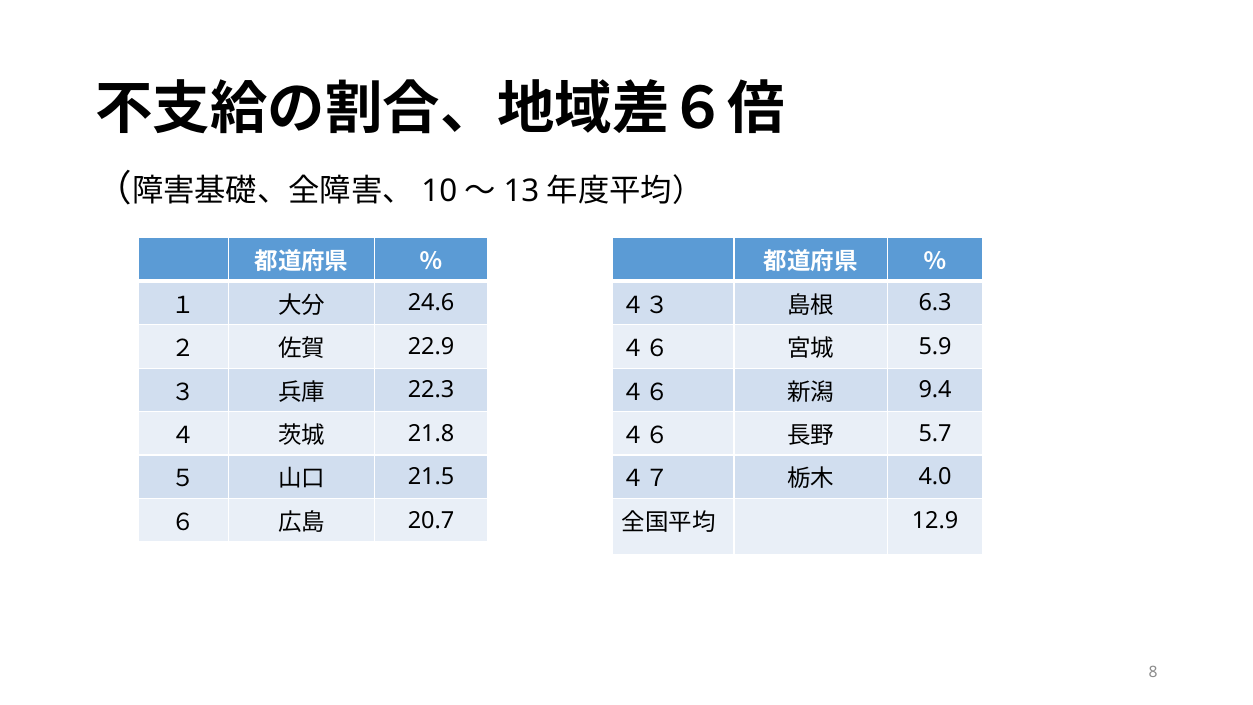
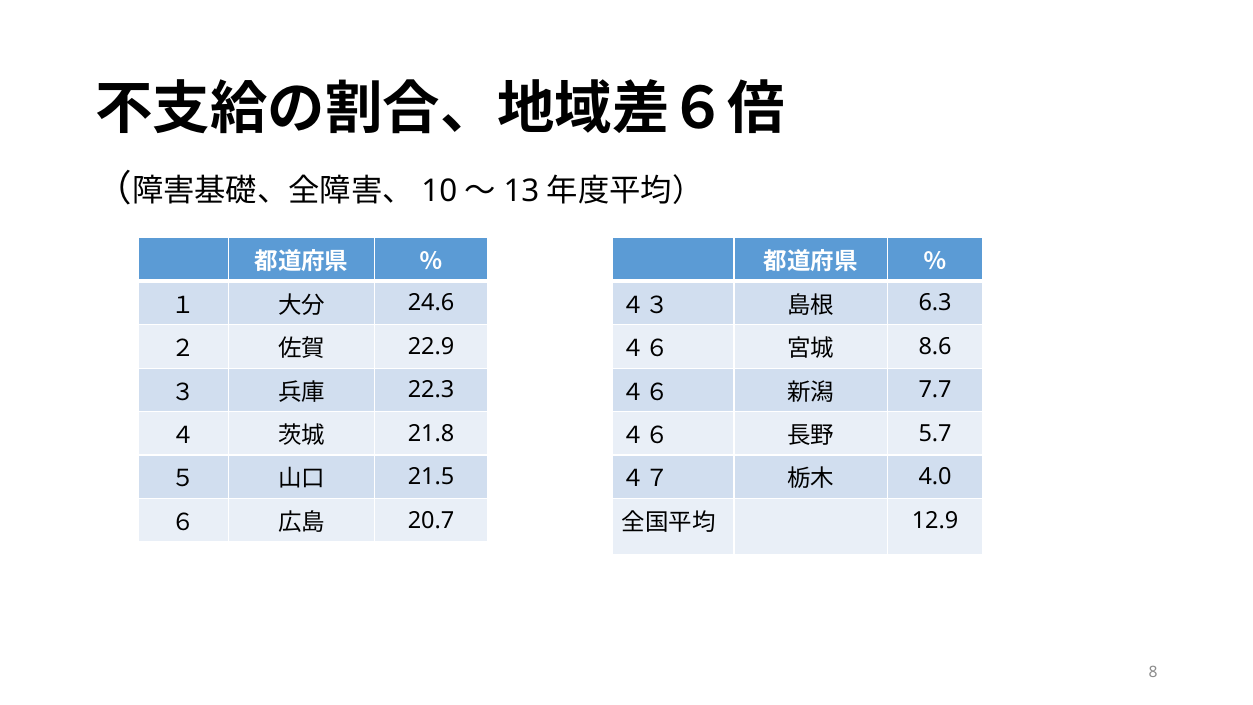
5.9: 5.9 -> 8.6
9.4: 9.4 -> 7.7
